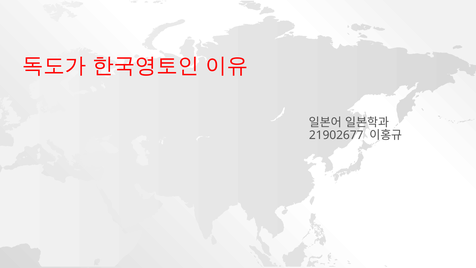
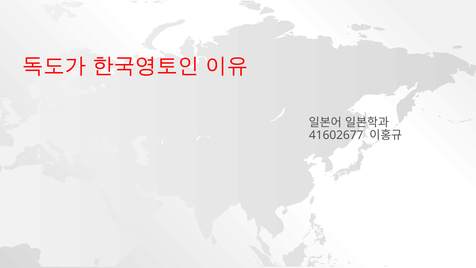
21902677: 21902677 -> 41602677
